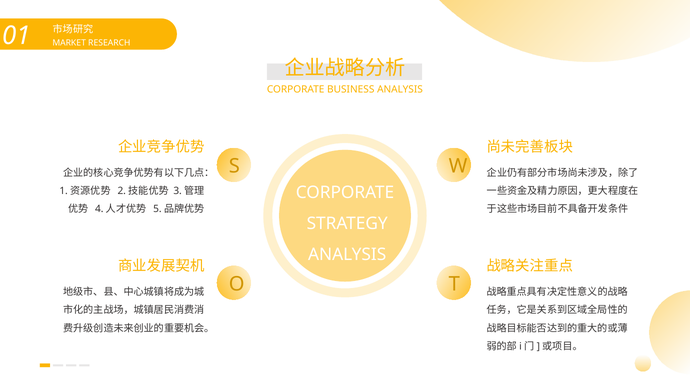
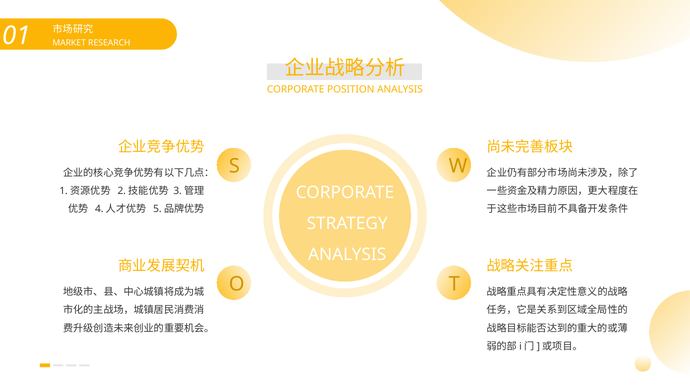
BUSINESS: BUSINESS -> POSITION
